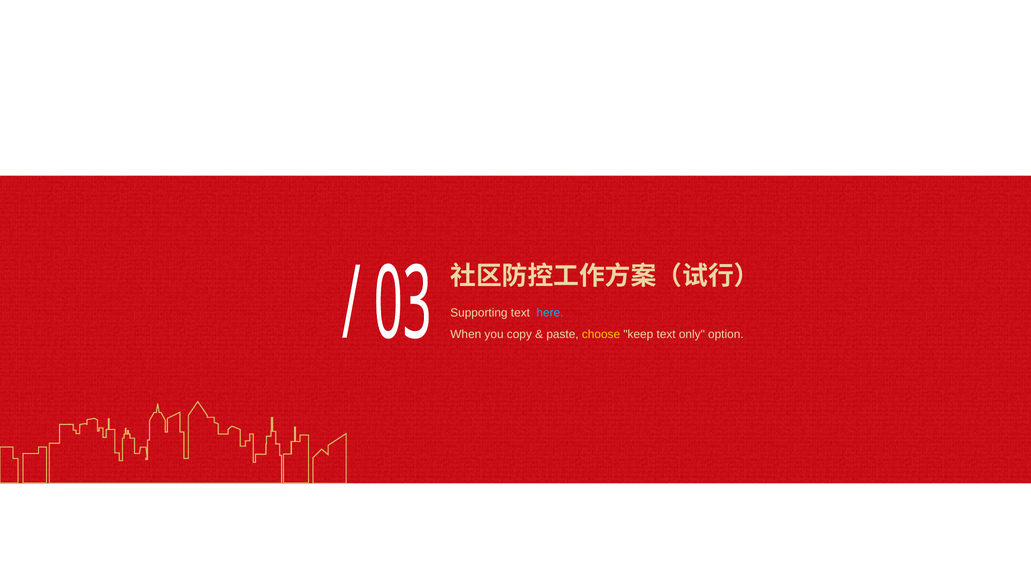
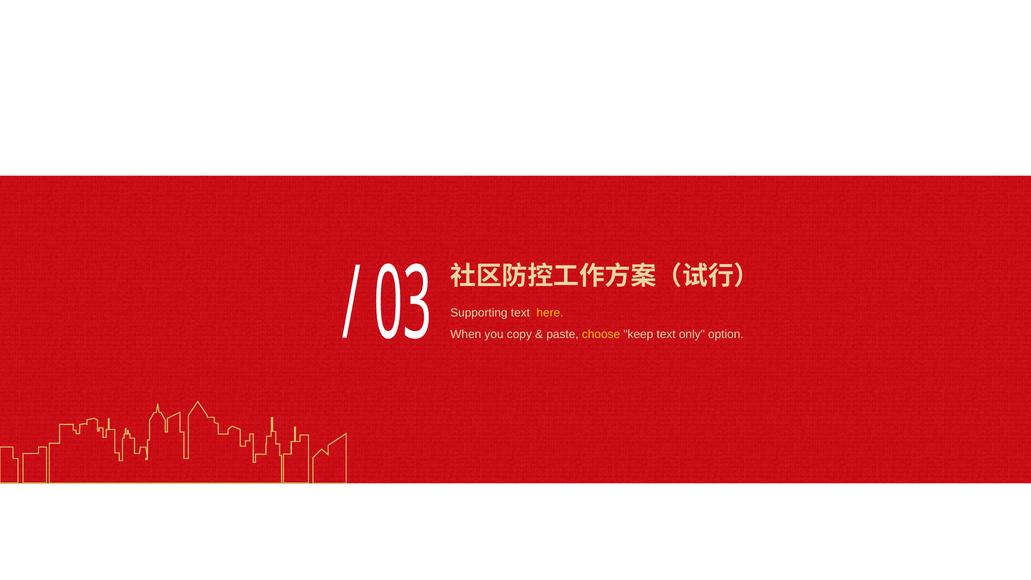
here colour: light blue -> yellow
